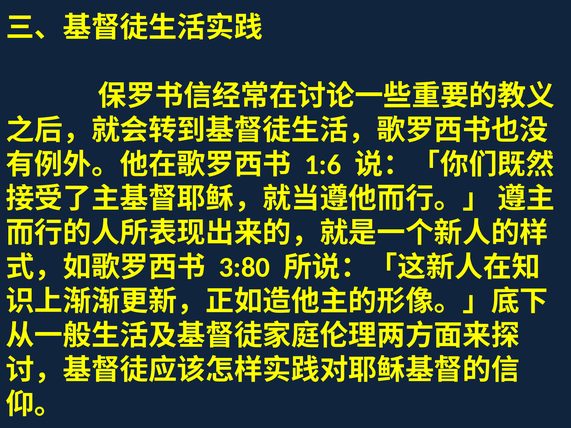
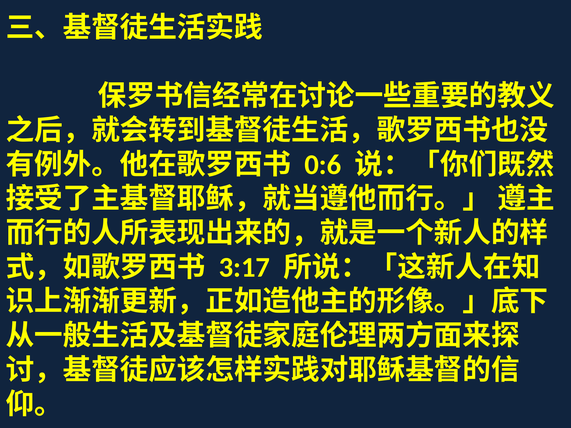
1:6: 1:6 -> 0:6
3:80: 3:80 -> 3:17
